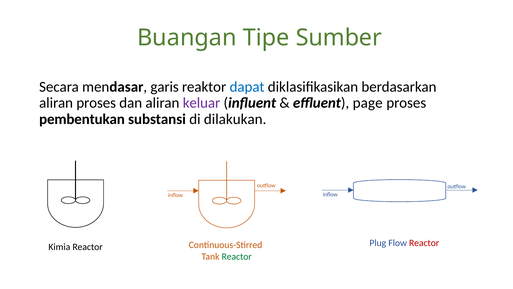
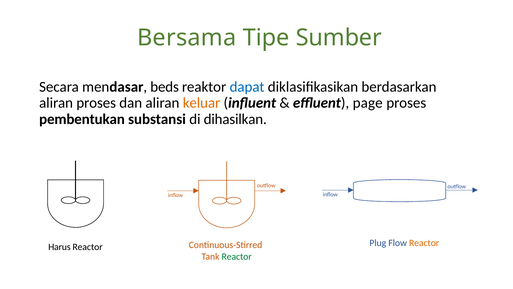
Buangan: Buangan -> Bersama
garis: garis -> beds
keluar colour: purple -> orange
dilakukan: dilakukan -> dihasilkan
Reactor at (424, 243) colour: red -> orange
Kimia: Kimia -> Harus
